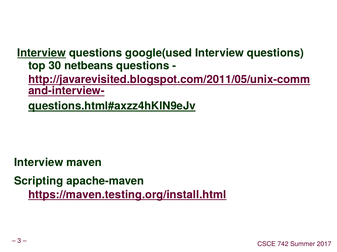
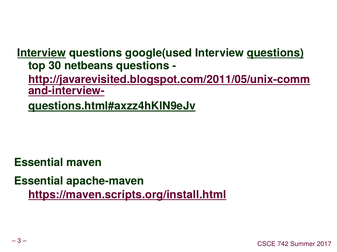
questions at (275, 53) underline: none -> present
Interview at (39, 163): Interview -> Essential
Scripting at (39, 181): Scripting -> Essential
https://maven.testing.org/install.html: https://maven.testing.org/install.html -> https://maven.scripts.org/install.html
